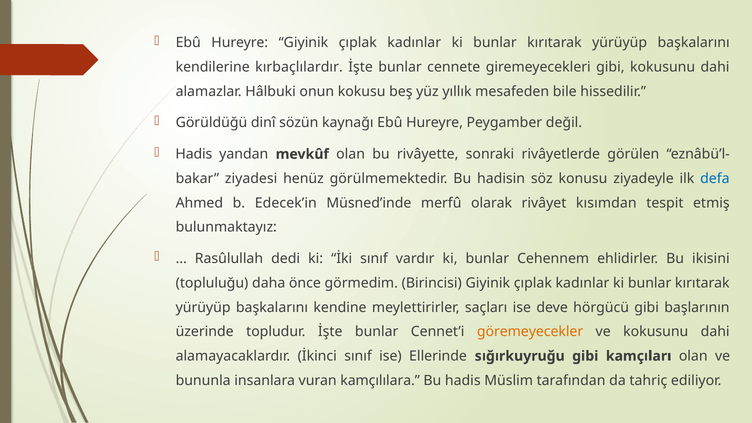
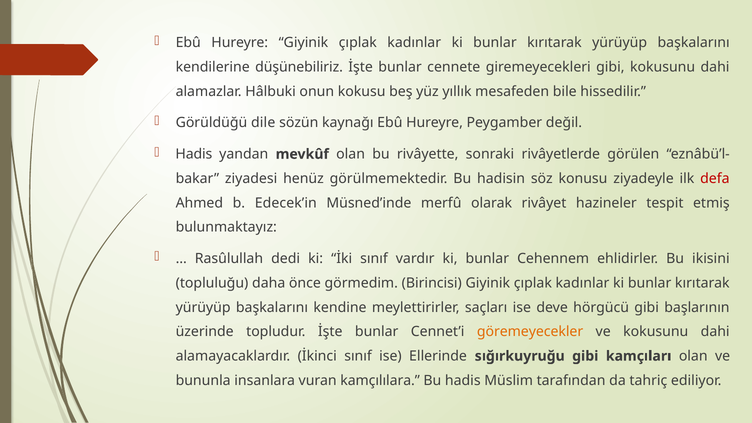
kırbaçlılardır: kırbaçlılardır -> düşünebiliriz
dinî: dinî -> dile
defa colour: blue -> red
kısımdan: kısımdan -> hazineler
